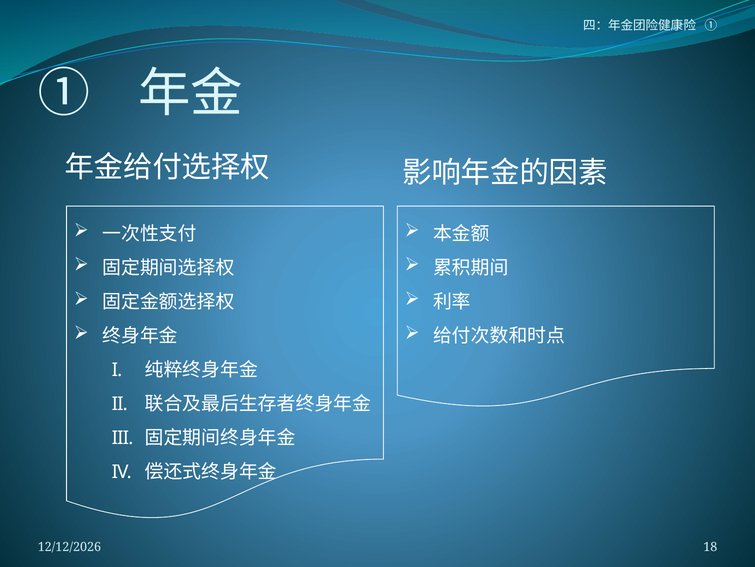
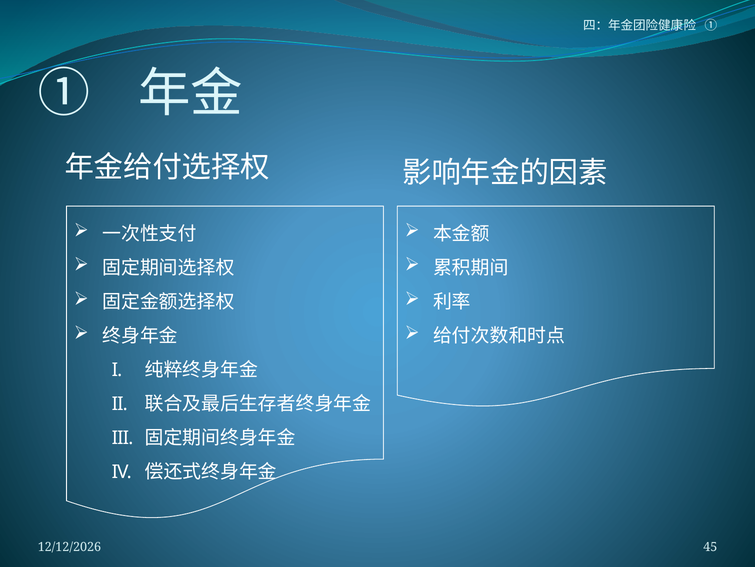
18: 18 -> 45
